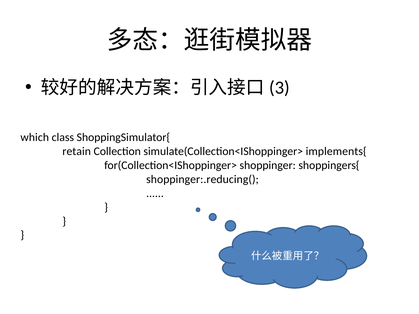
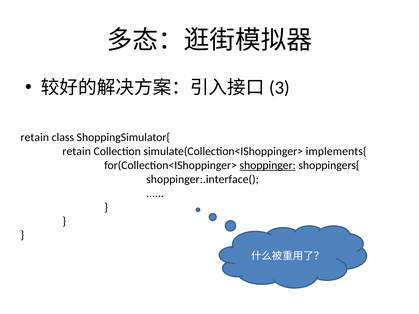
which at (35, 138): which -> retain
shoppinger underline: none -> present
shoppinger:.reducing(: shoppinger:.reducing( -> shoppinger:.interface(
